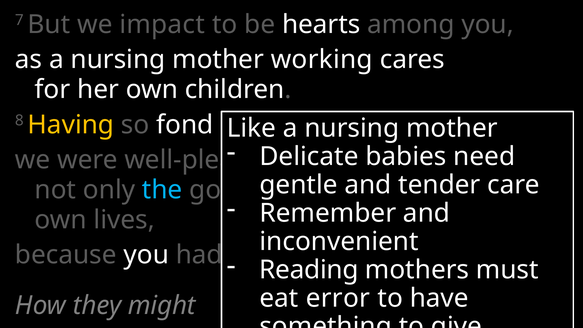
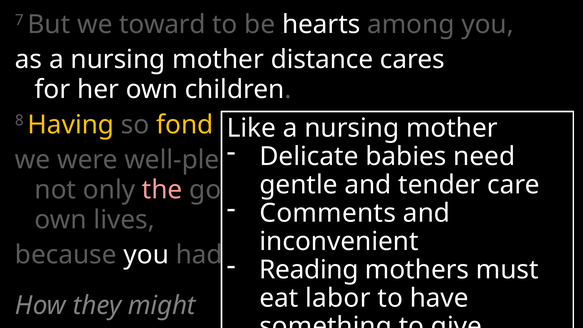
impact: impact -> toward
working: working -> distance
fond colour: white -> yellow
the colour: light blue -> pink
Remember: Remember -> Comments
error: error -> labor
